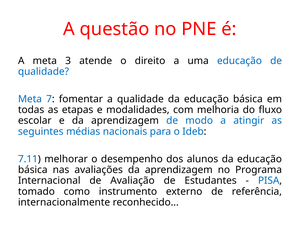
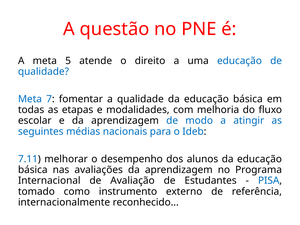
3: 3 -> 5
